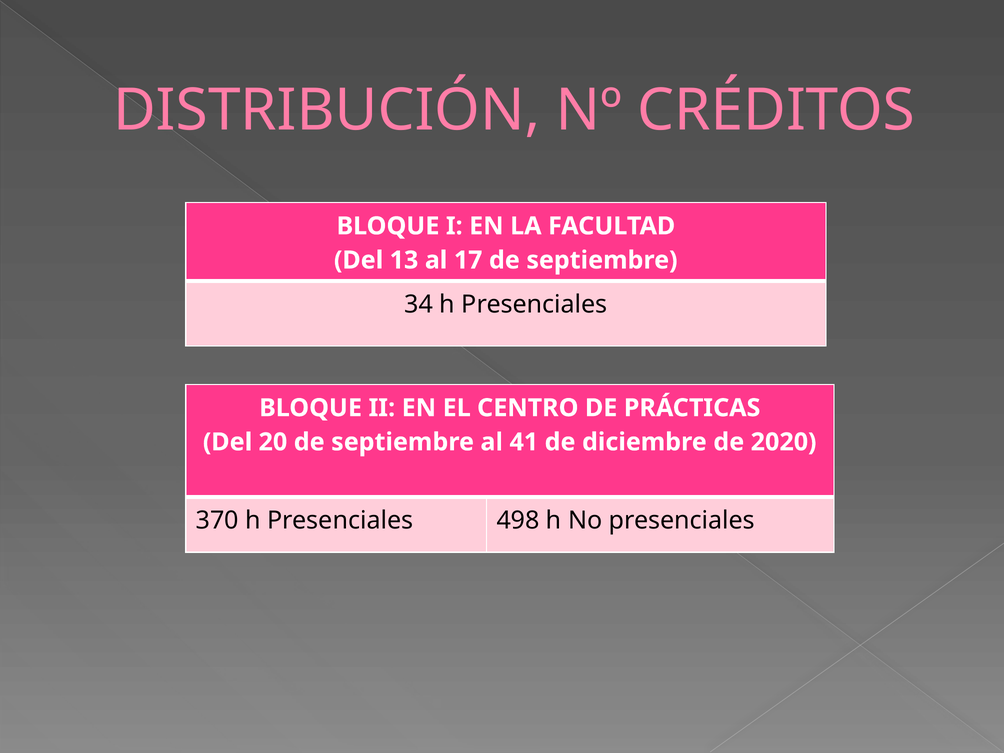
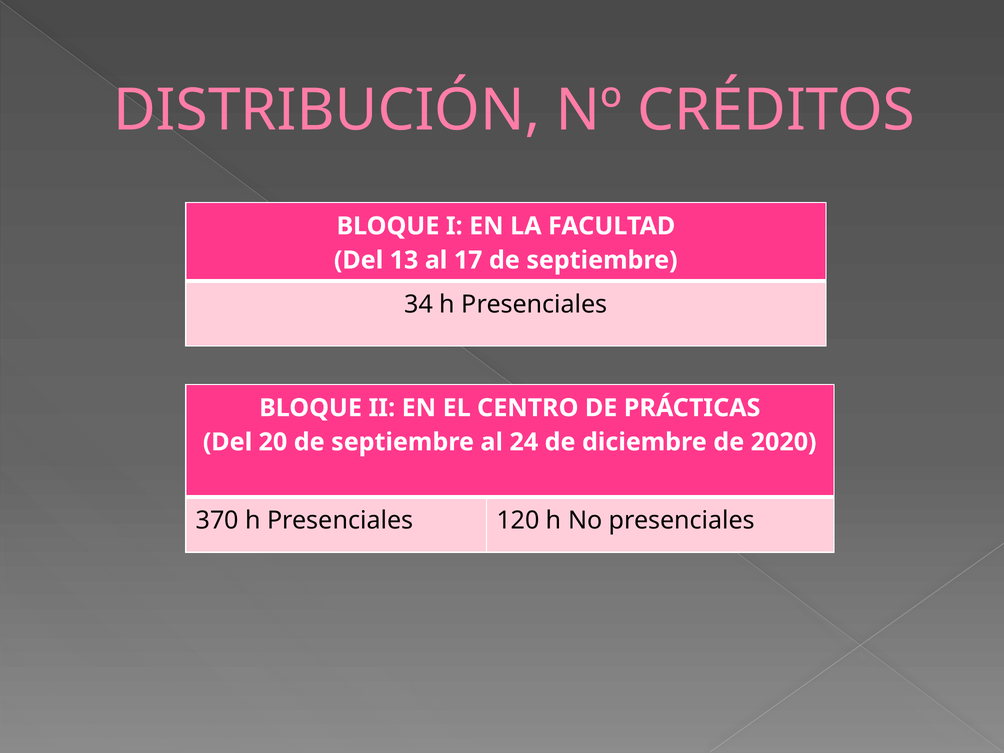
41: 41 -> 24
498: 498 -> 120
